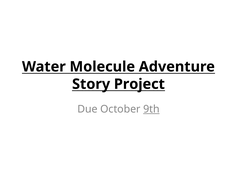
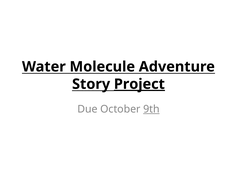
Project underline: none -> present
